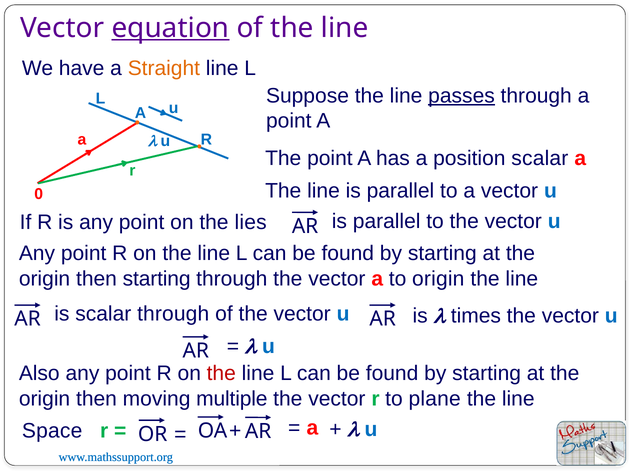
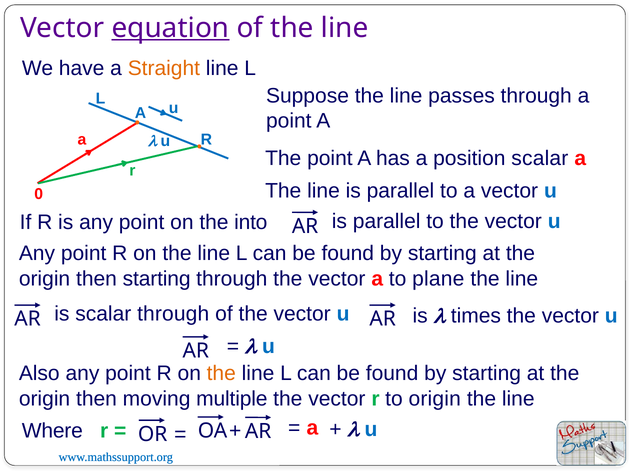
passes underline: present -> none
lies: lies -> into
to origin: origin -> plane
the at (221, 374) colour: red -> orange
to plane: plane -> origin
Space: Space -> Where
